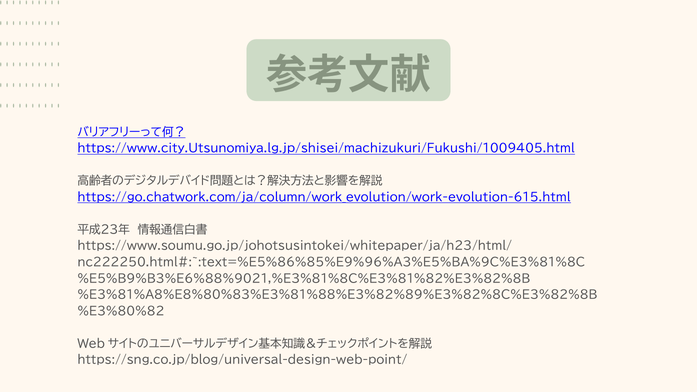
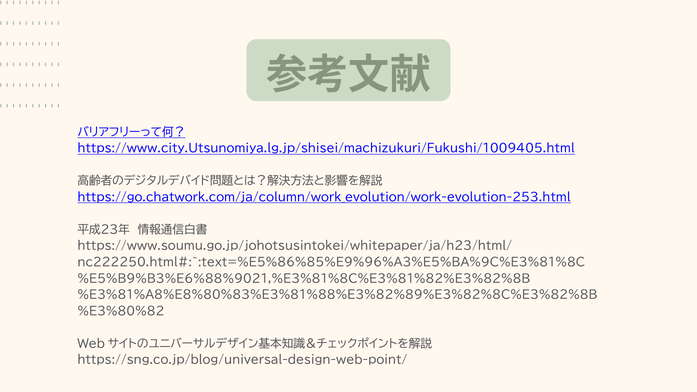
https://go.chatwork.com/ja/column/work_evolution/work-evolution-615.html: https://go.chatwork.com/ja/column/work_evolution/work-evolution-615.html -> https://go.chatwork.com/ja/column/work_evolution/work-evolution-253.html
